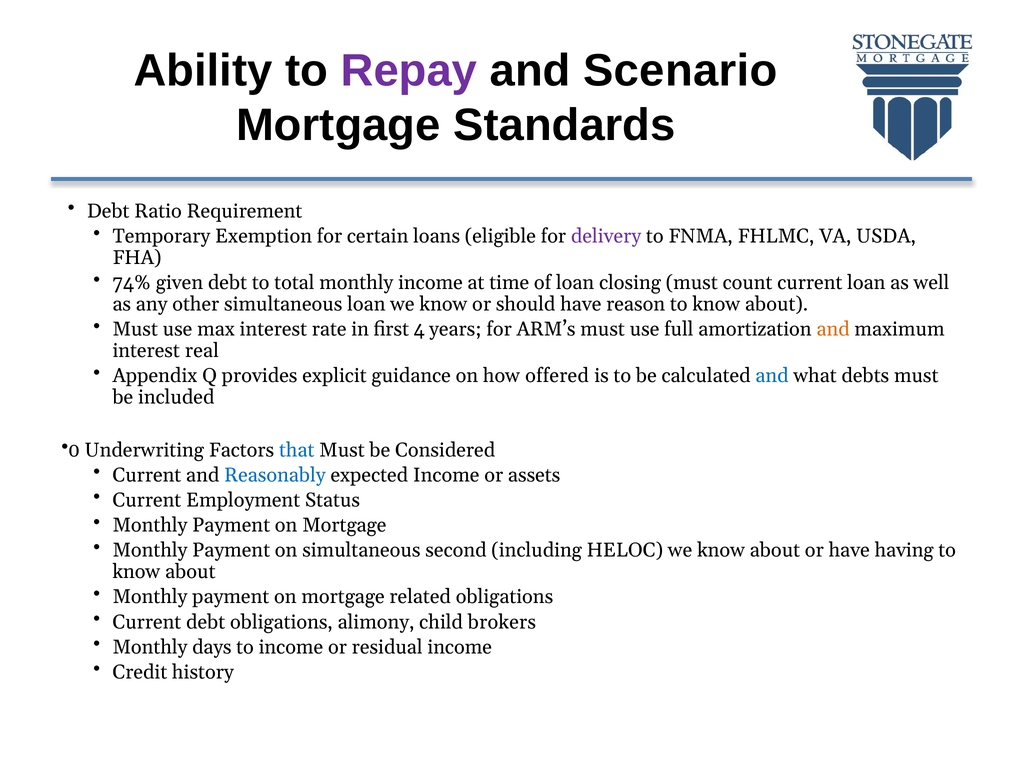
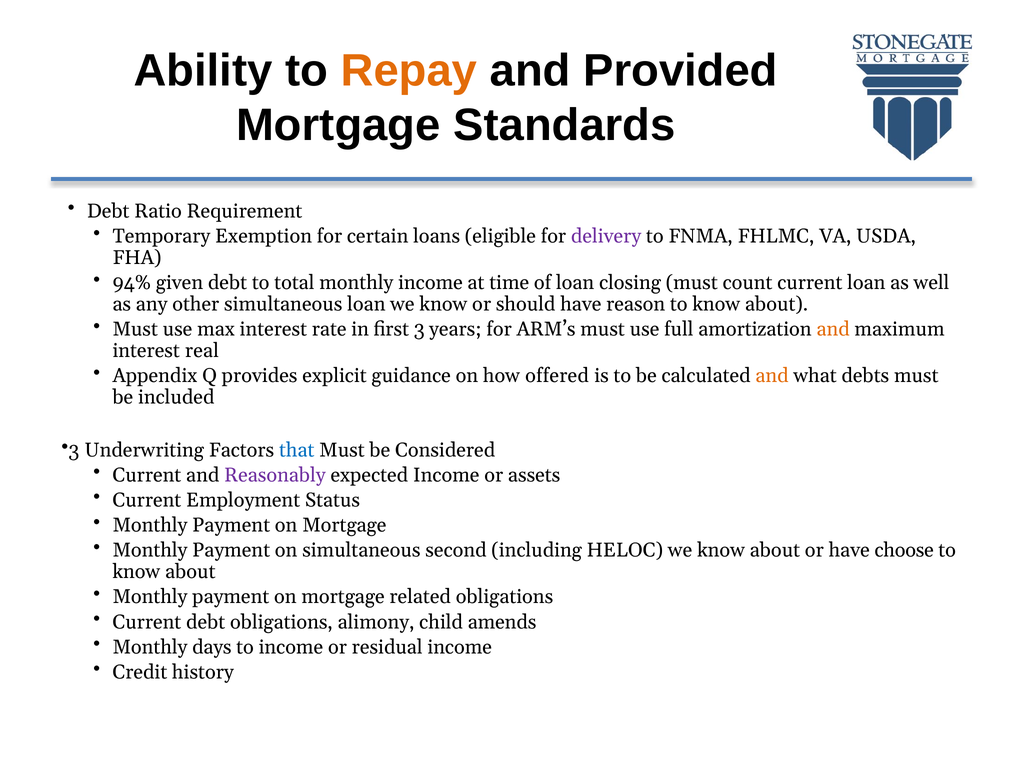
Repay colour: purple -> orange
Scenario: Scenario -> Provided
74%: 74% -> 94%
first 4: 4 -> 3
and at (772, 376) colour: blue -> orange
0 at (74, 450): 0 -> 3
Reasonably colour: blue -> purple
having: having -> choose
brokers: brokers -> amends
